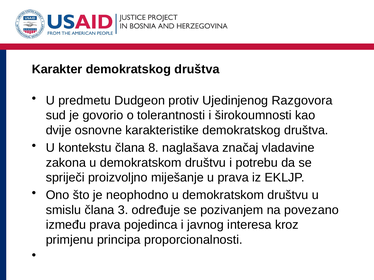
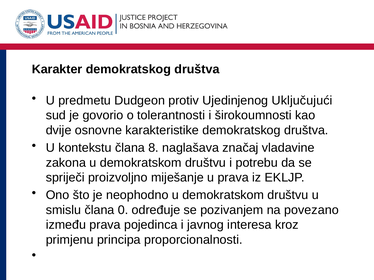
Razgovora: Razgovora -> Uključujući
3: 3 -> 0
